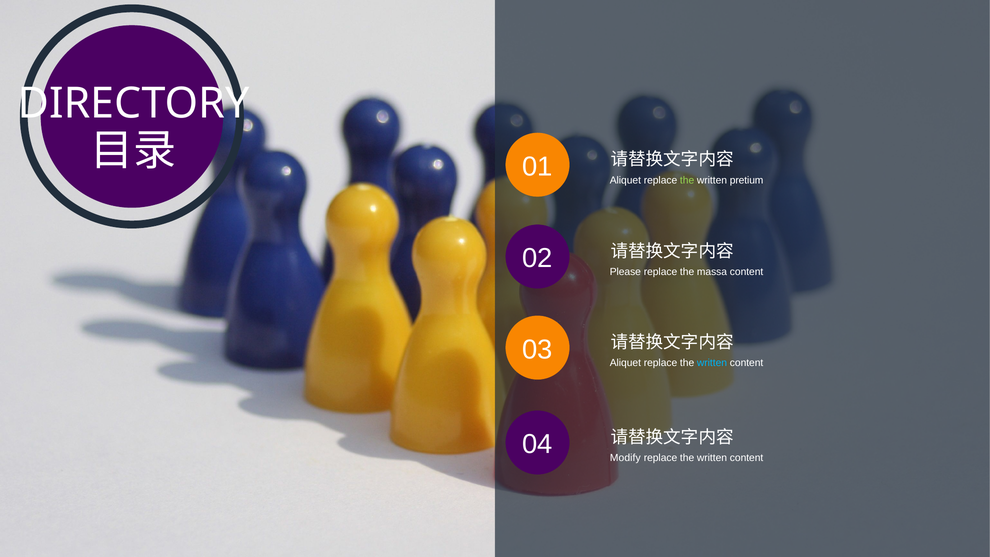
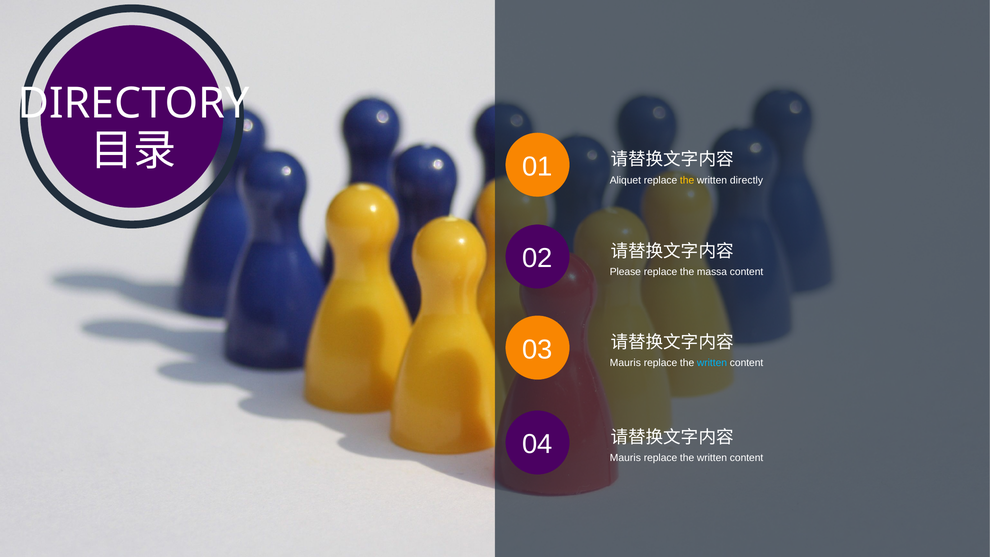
the at (687, 180) colour: light green -> yellow
pretium: pretium -> directly
03 Aliquet: Aliquet -> Mauris
04 Modify: Modify -> Mauris
